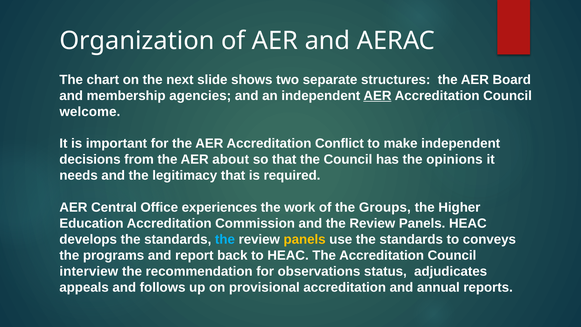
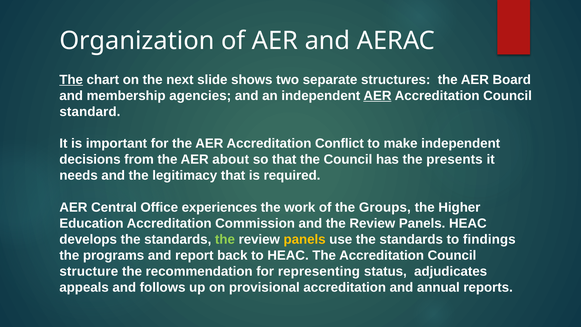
The at (71, 80) underline: none -> present
welcome: welcome -> standard
opinions: opinions -> presents
the at (225, 239) colour: light blue -> light green
conveys: conveys -> findings
interview: interview -> structure
observations: observations -> representing
